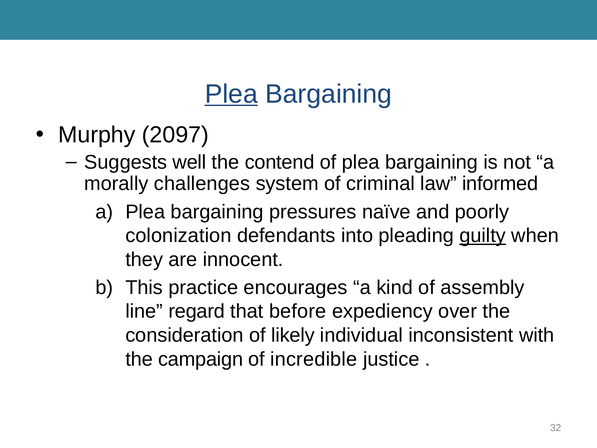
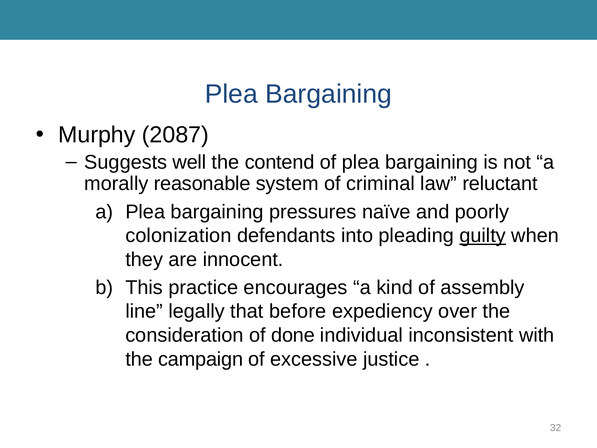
Plea at (231, 94) underline: present -> none
2097: 2097 -> 2087
challenges: challenges -> reasonable
informed: informed -> reluctant
regard: regard -> legally
likely: likely -> done
incredible: incredible -> excessive
